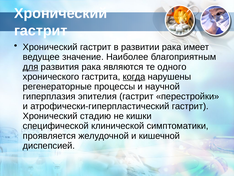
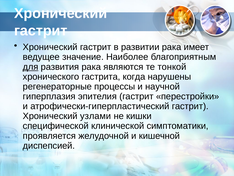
одного: одного -> тонкой
когда underline: present -> none
стадию: стадию -> узлами
